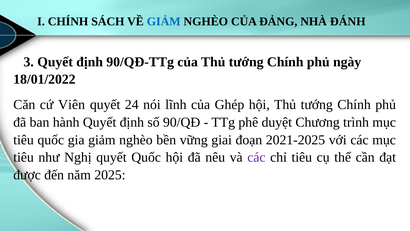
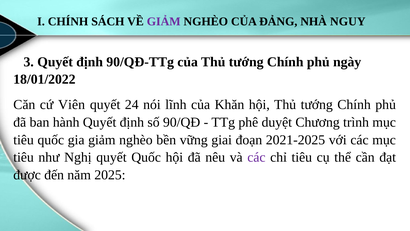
GIẢM at (164, 21) colour: blue -> purple
ĐÁNH: ĐÁNH -> NGUY
Ghép: Ghép -> Khăn
